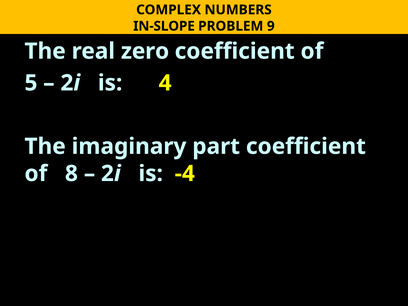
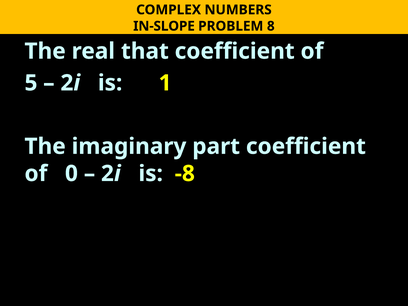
9: 9 -> 8
zero: zero -> that
4: 4 -> 1
8: 8 -> 0
-4: -4 -> -8
